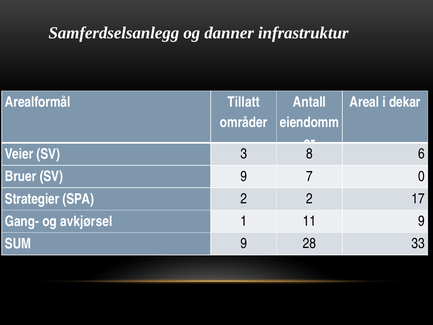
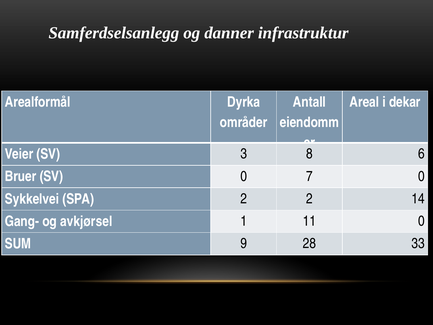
Tillatt: Tillatt -> Dyrka
SV 9: 9 -> 0
Strategier: Strategier -> Sykkelvei
17: 17 -> 14
11 9: 9 -> 0
